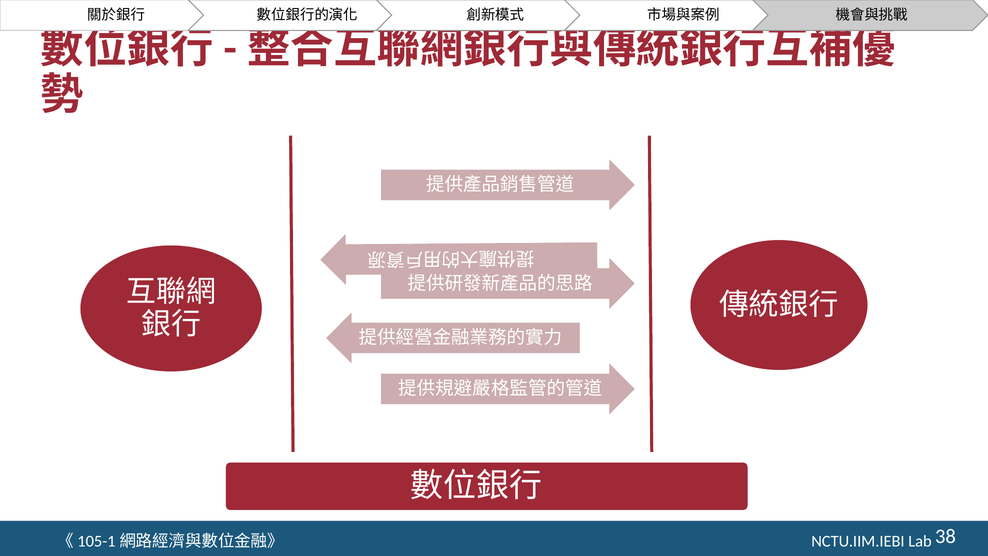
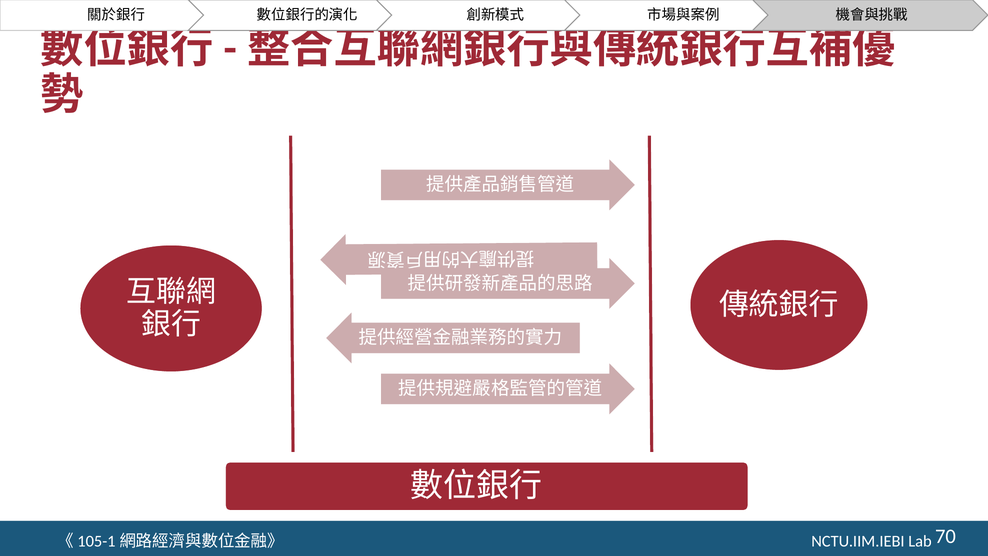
38: 38 -> 70
